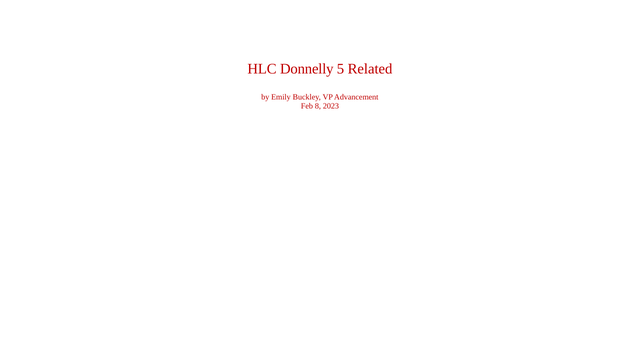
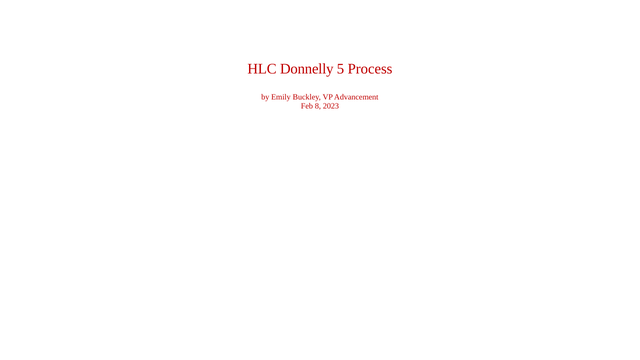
Related: Related -> Process
